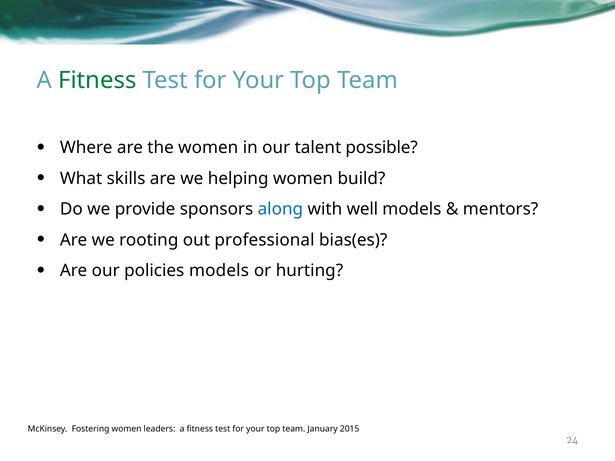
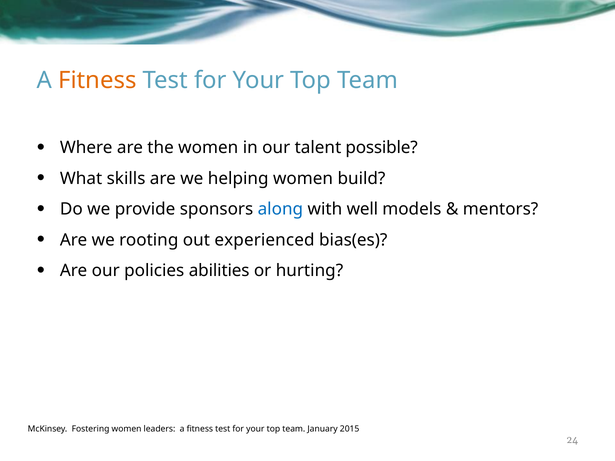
Fitness at (97, 81) colour: green -> orange
professional: professional -> experienced
policies models: models -> abilities
